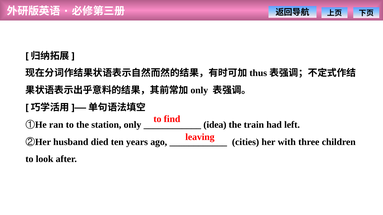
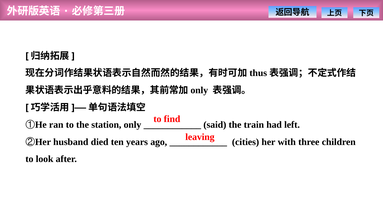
idea: idea -> said
